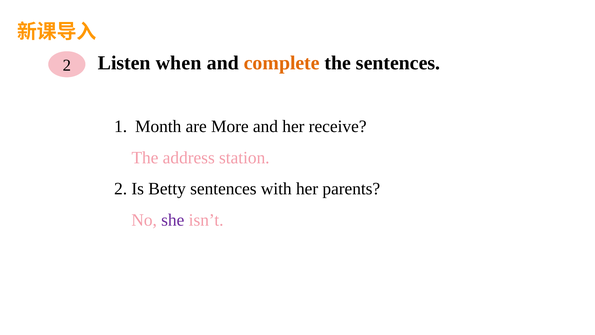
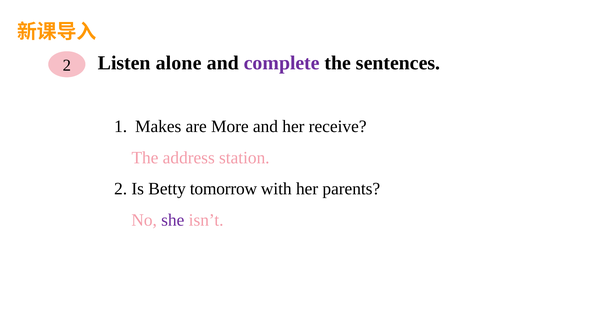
when: when -> alone
complete colour: orange -> purple
Month: Month -> Makes
Betty sentences: sentences -> tomorrow
